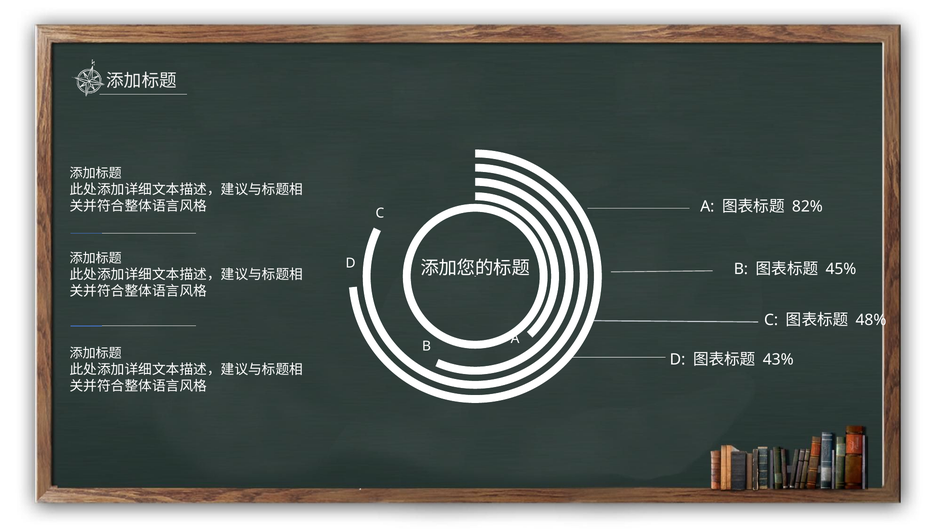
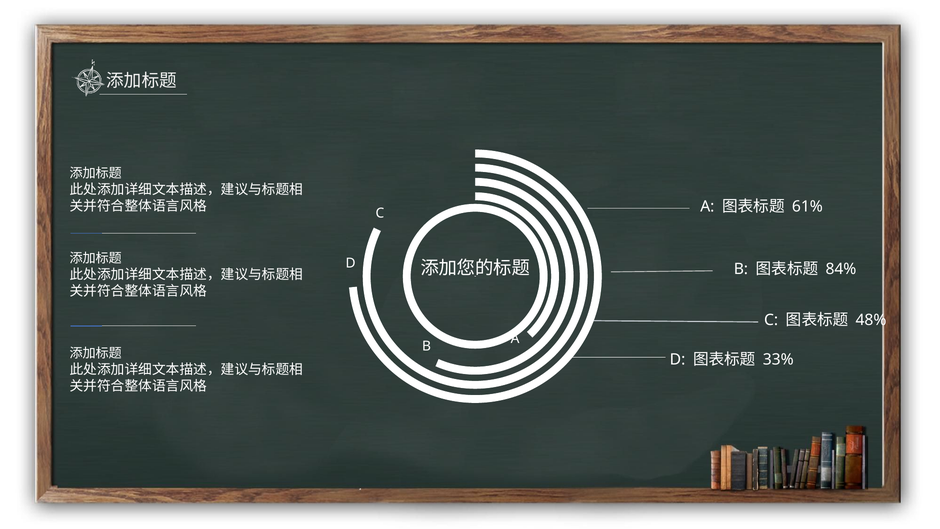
82%: 82% -> 61%
45%: 45% -> 84%
43%: 43% -> 33%
